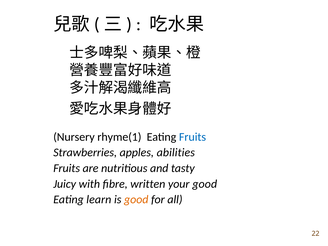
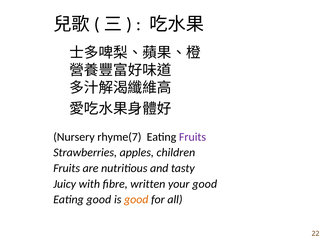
rhyme(1: rhyme(1 -> rhyme(7
Fruits at (193, 137) colour: blue -> purple
abilities: abilities -> children
Eating learn: learn -> good
